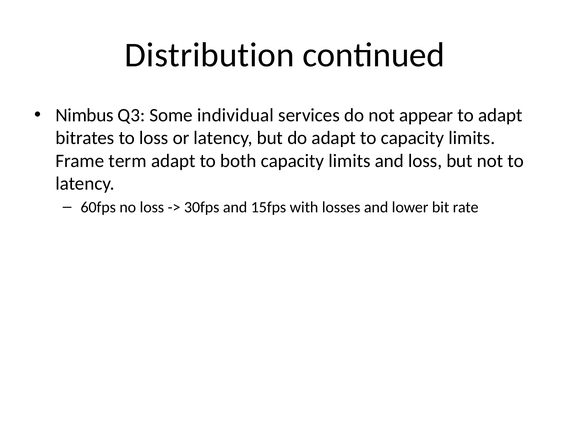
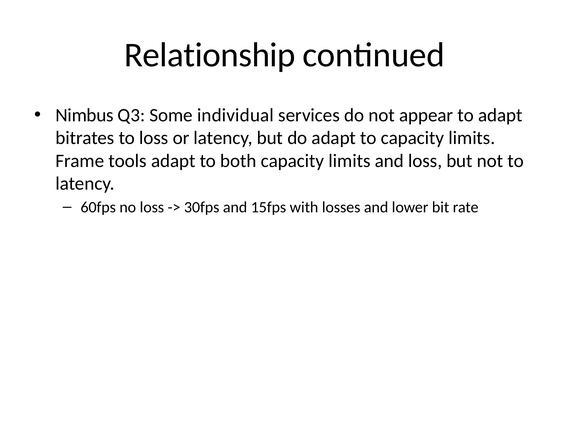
Distribution: Distribution -> Relationship
term: term -> tools
